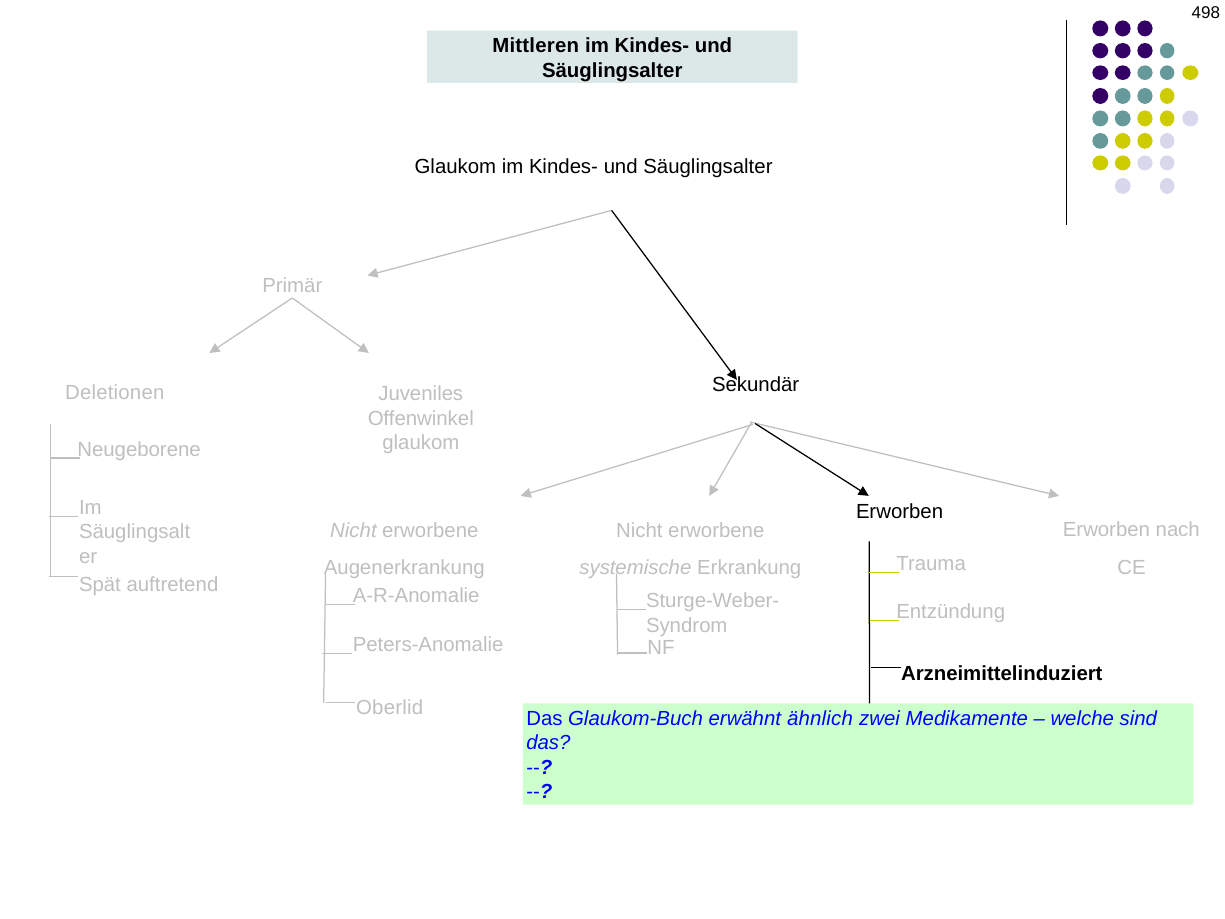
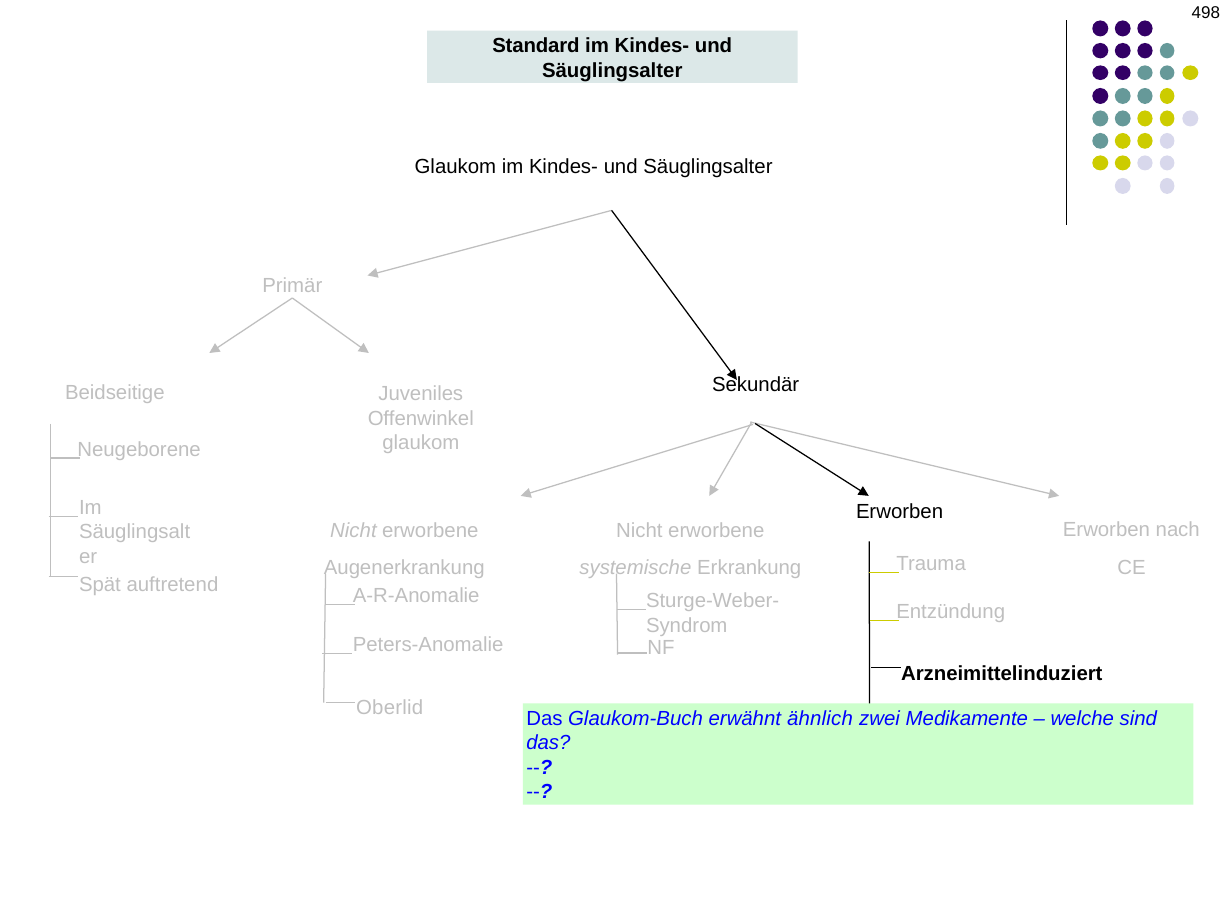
Mittleren: Mittleren -> Standard
Deletionen: Deletionen -> Beidseitige
